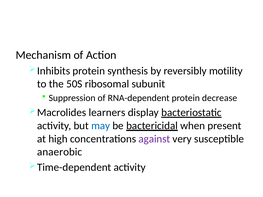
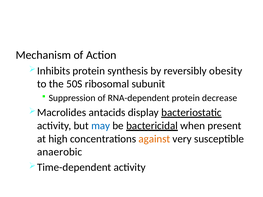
motility: motility -> obesity
learners: learners -> antacids
against colour: purple -> orange
